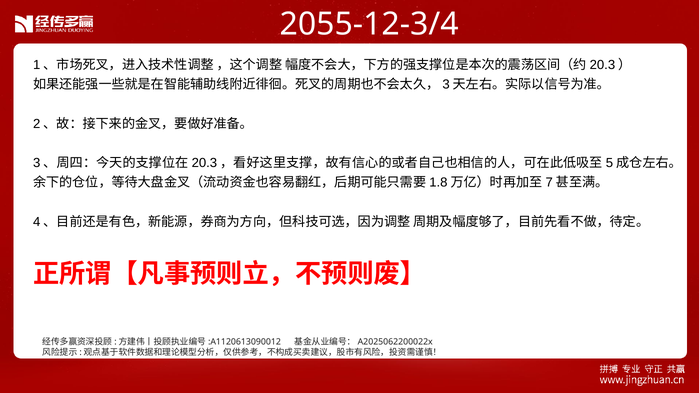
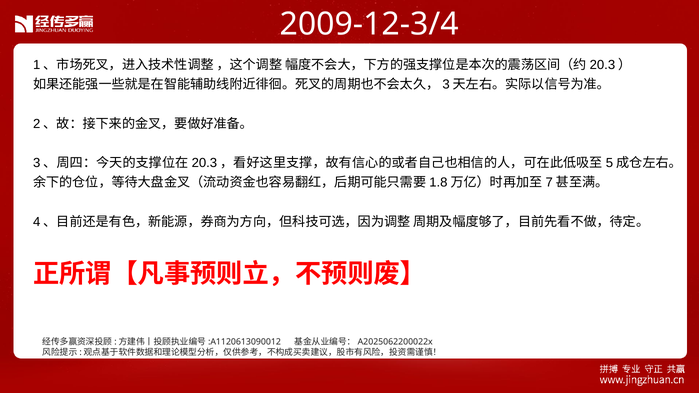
2055-12-3/4: 2055-12-3/4 -> 2009-12-3/4
